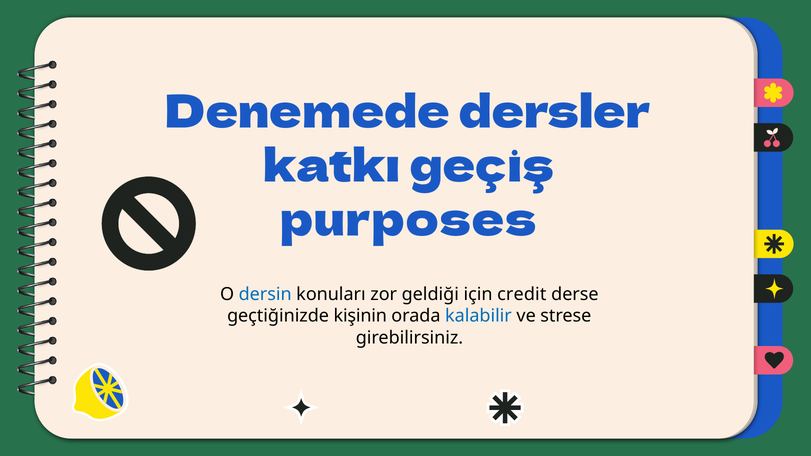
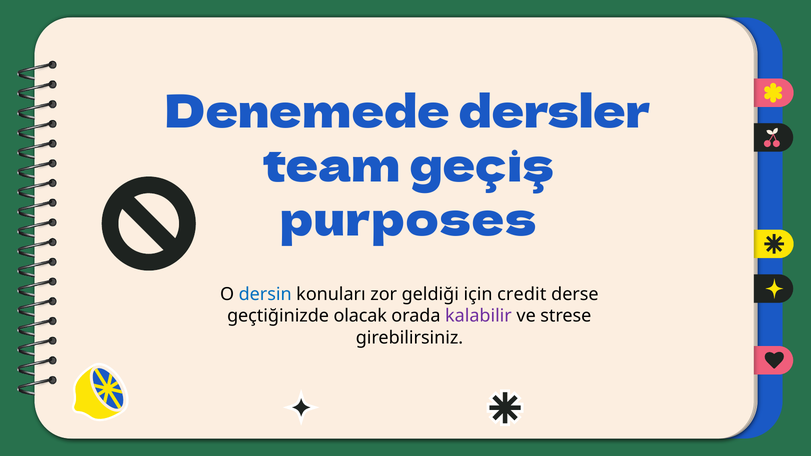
katkı: katkı -> team
kişinin: kişinin -> olacak
kalabilir colour: blue -> purple
